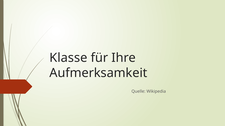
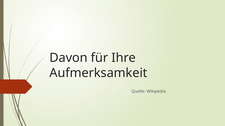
Klasse: Klasse -> Davon
